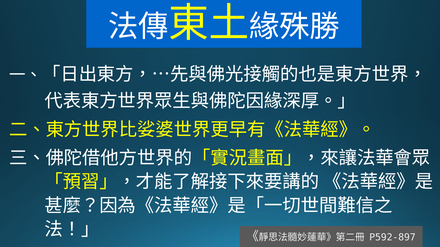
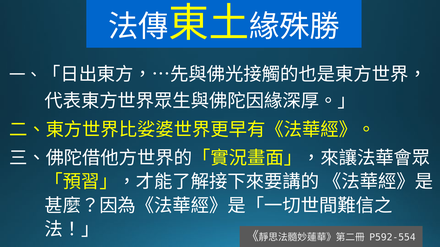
P592-897: P592-897 -> P592-554
